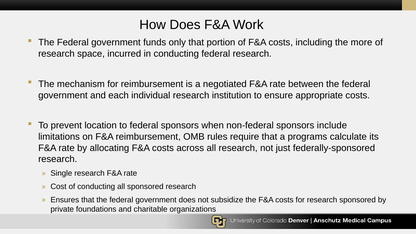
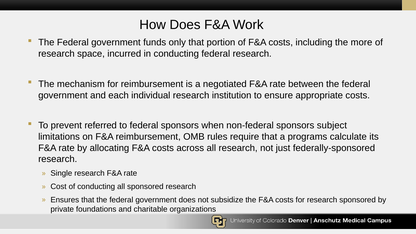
location: location -> referred
include: include -> subject
